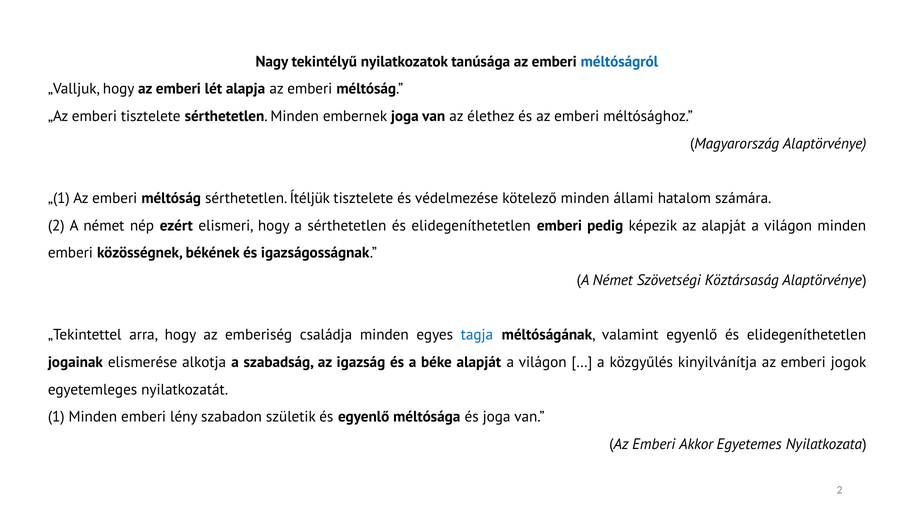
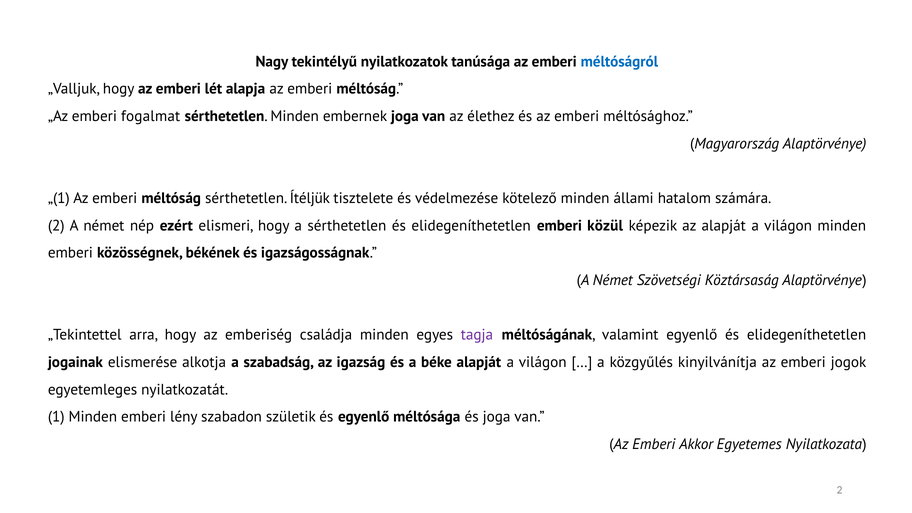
emberi tisztelete: tisztelete -> fogalmat
pedig: pedig -> közül
tagja colour: blue -> purple
